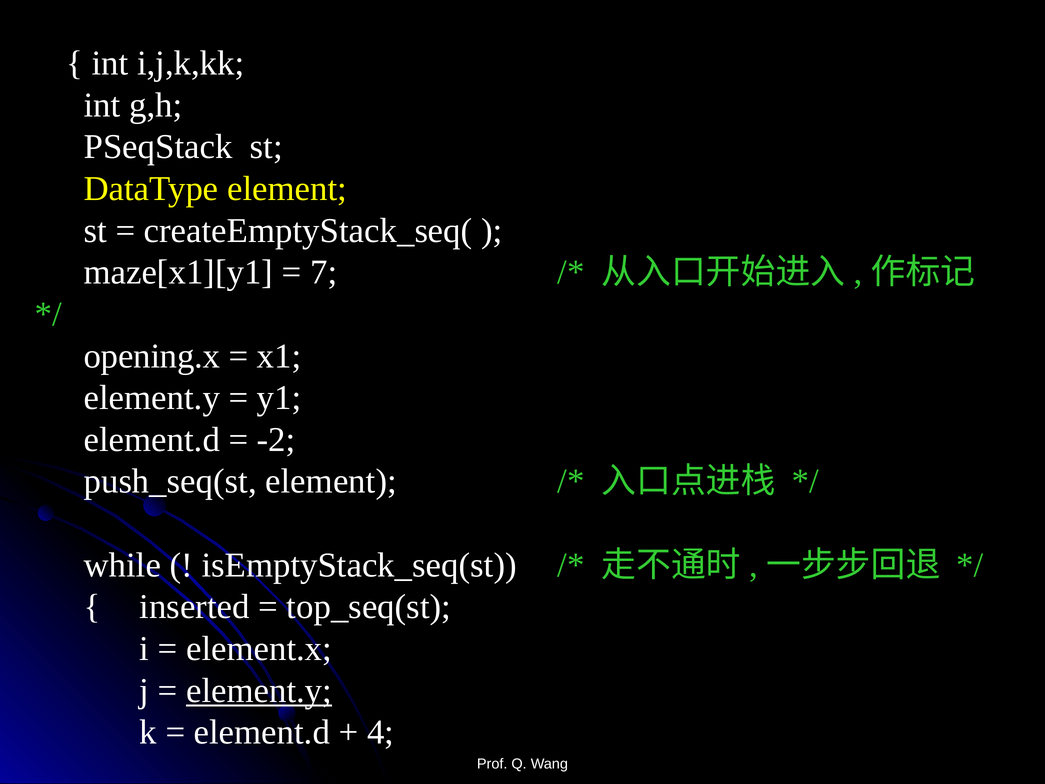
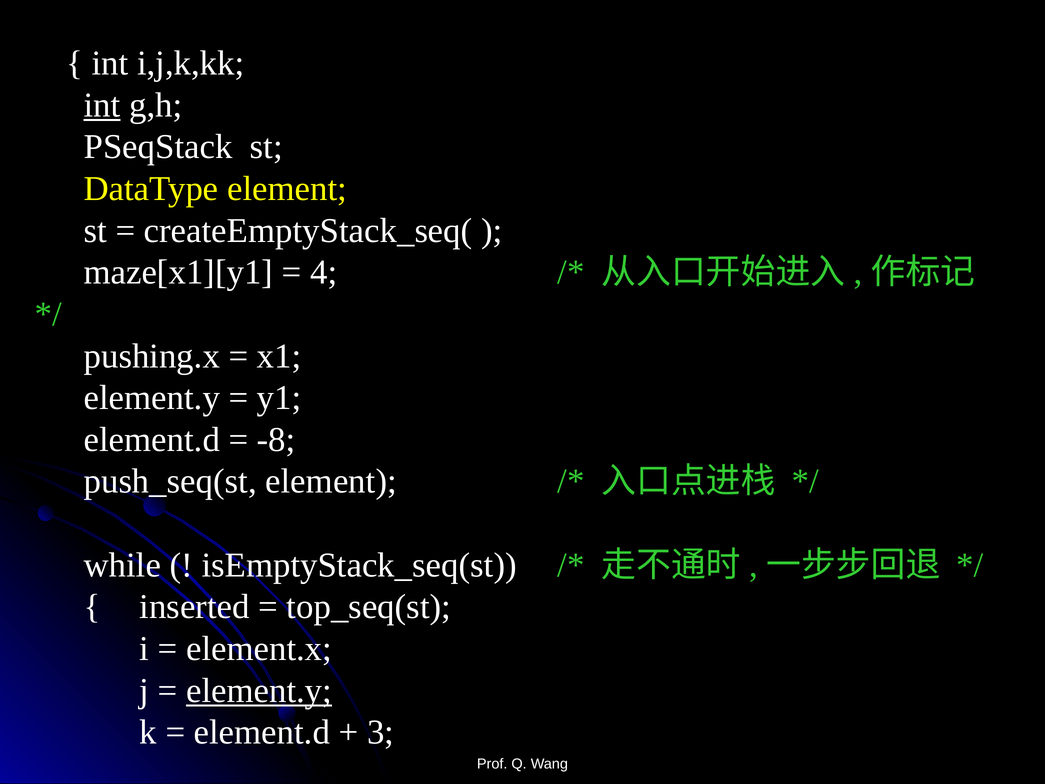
int at (102, 105) underline: none -> present
7: 7 -> 4
opening.x: opening.x -> pushing.x
-2: -2 -> -8
4: 4 -> 3
